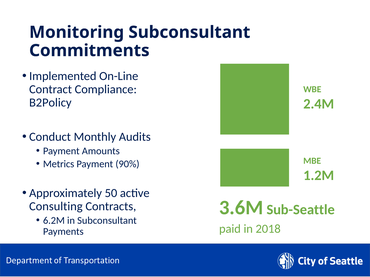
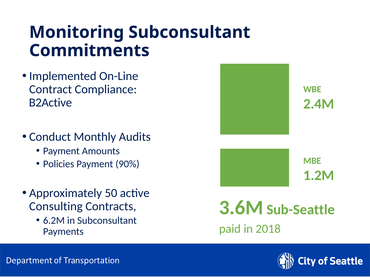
B2Policy: B2Policy -> B2Active
Metrics: Metrics -> Policies
